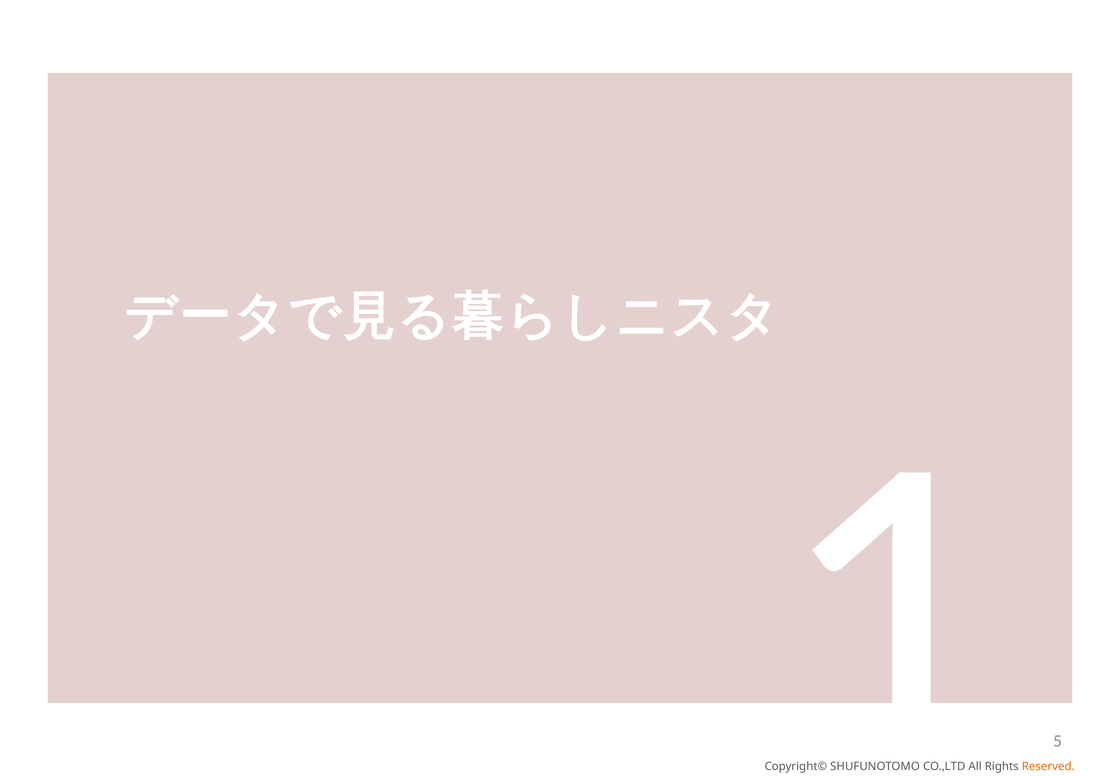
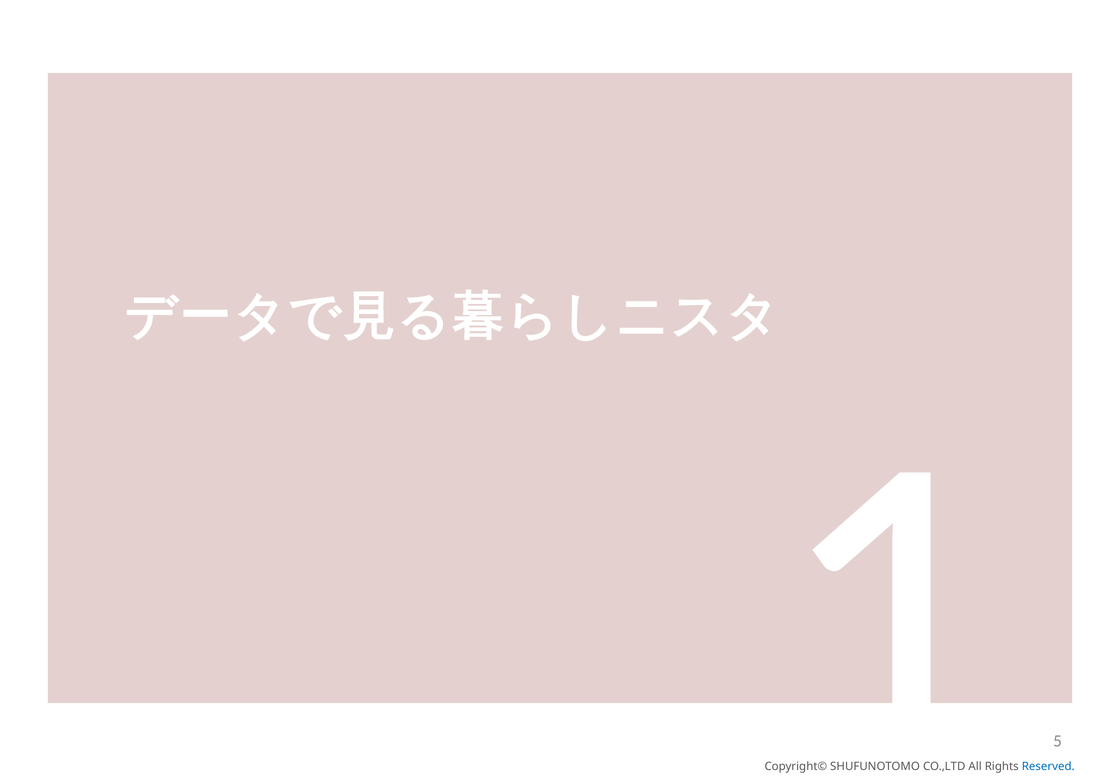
Reserved colour: orange -> blue
